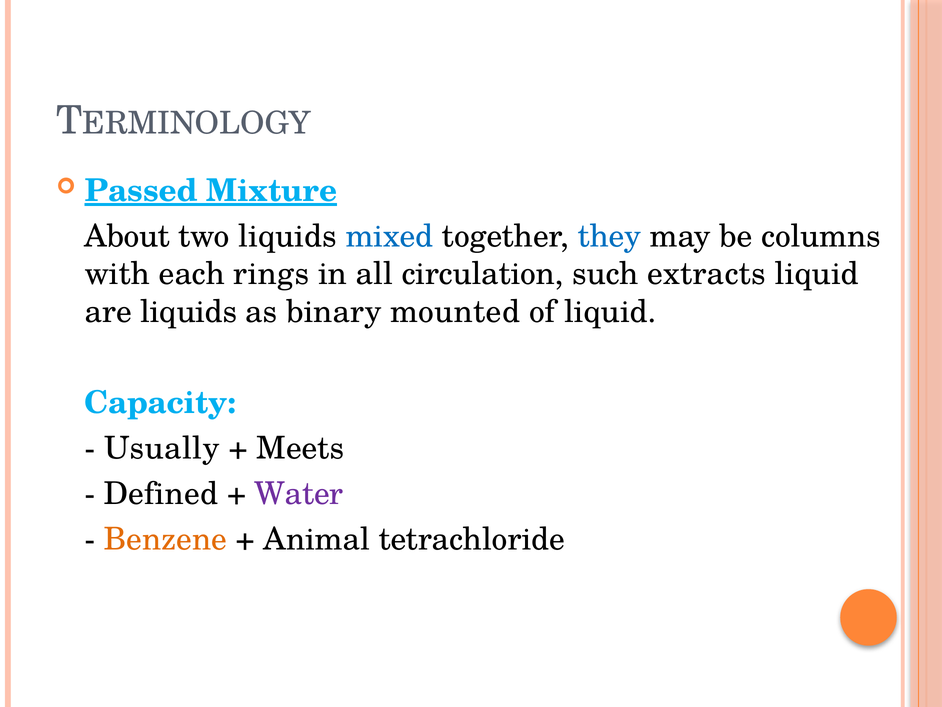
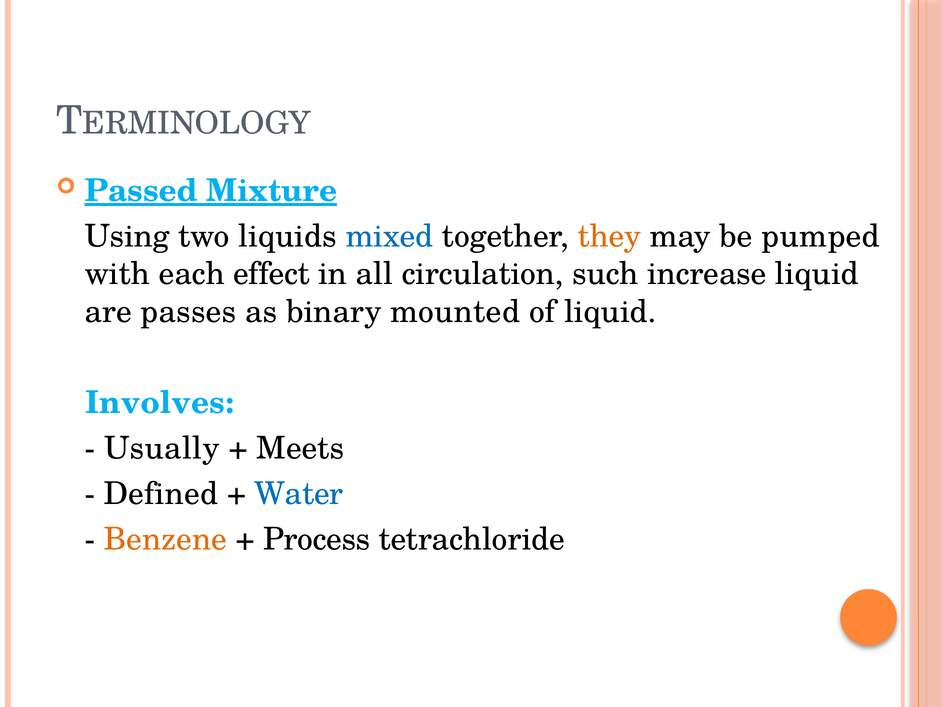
About: About -> Using
they colour: blue -> orange
columns: columns -> pumped
rings: rings -> effect
extracts: extracts -> increase
are liquids: liquids -> passes
Capacity: Capacity -> Involves
Water colour: purple -> blue
Animal: Animal -> Process
